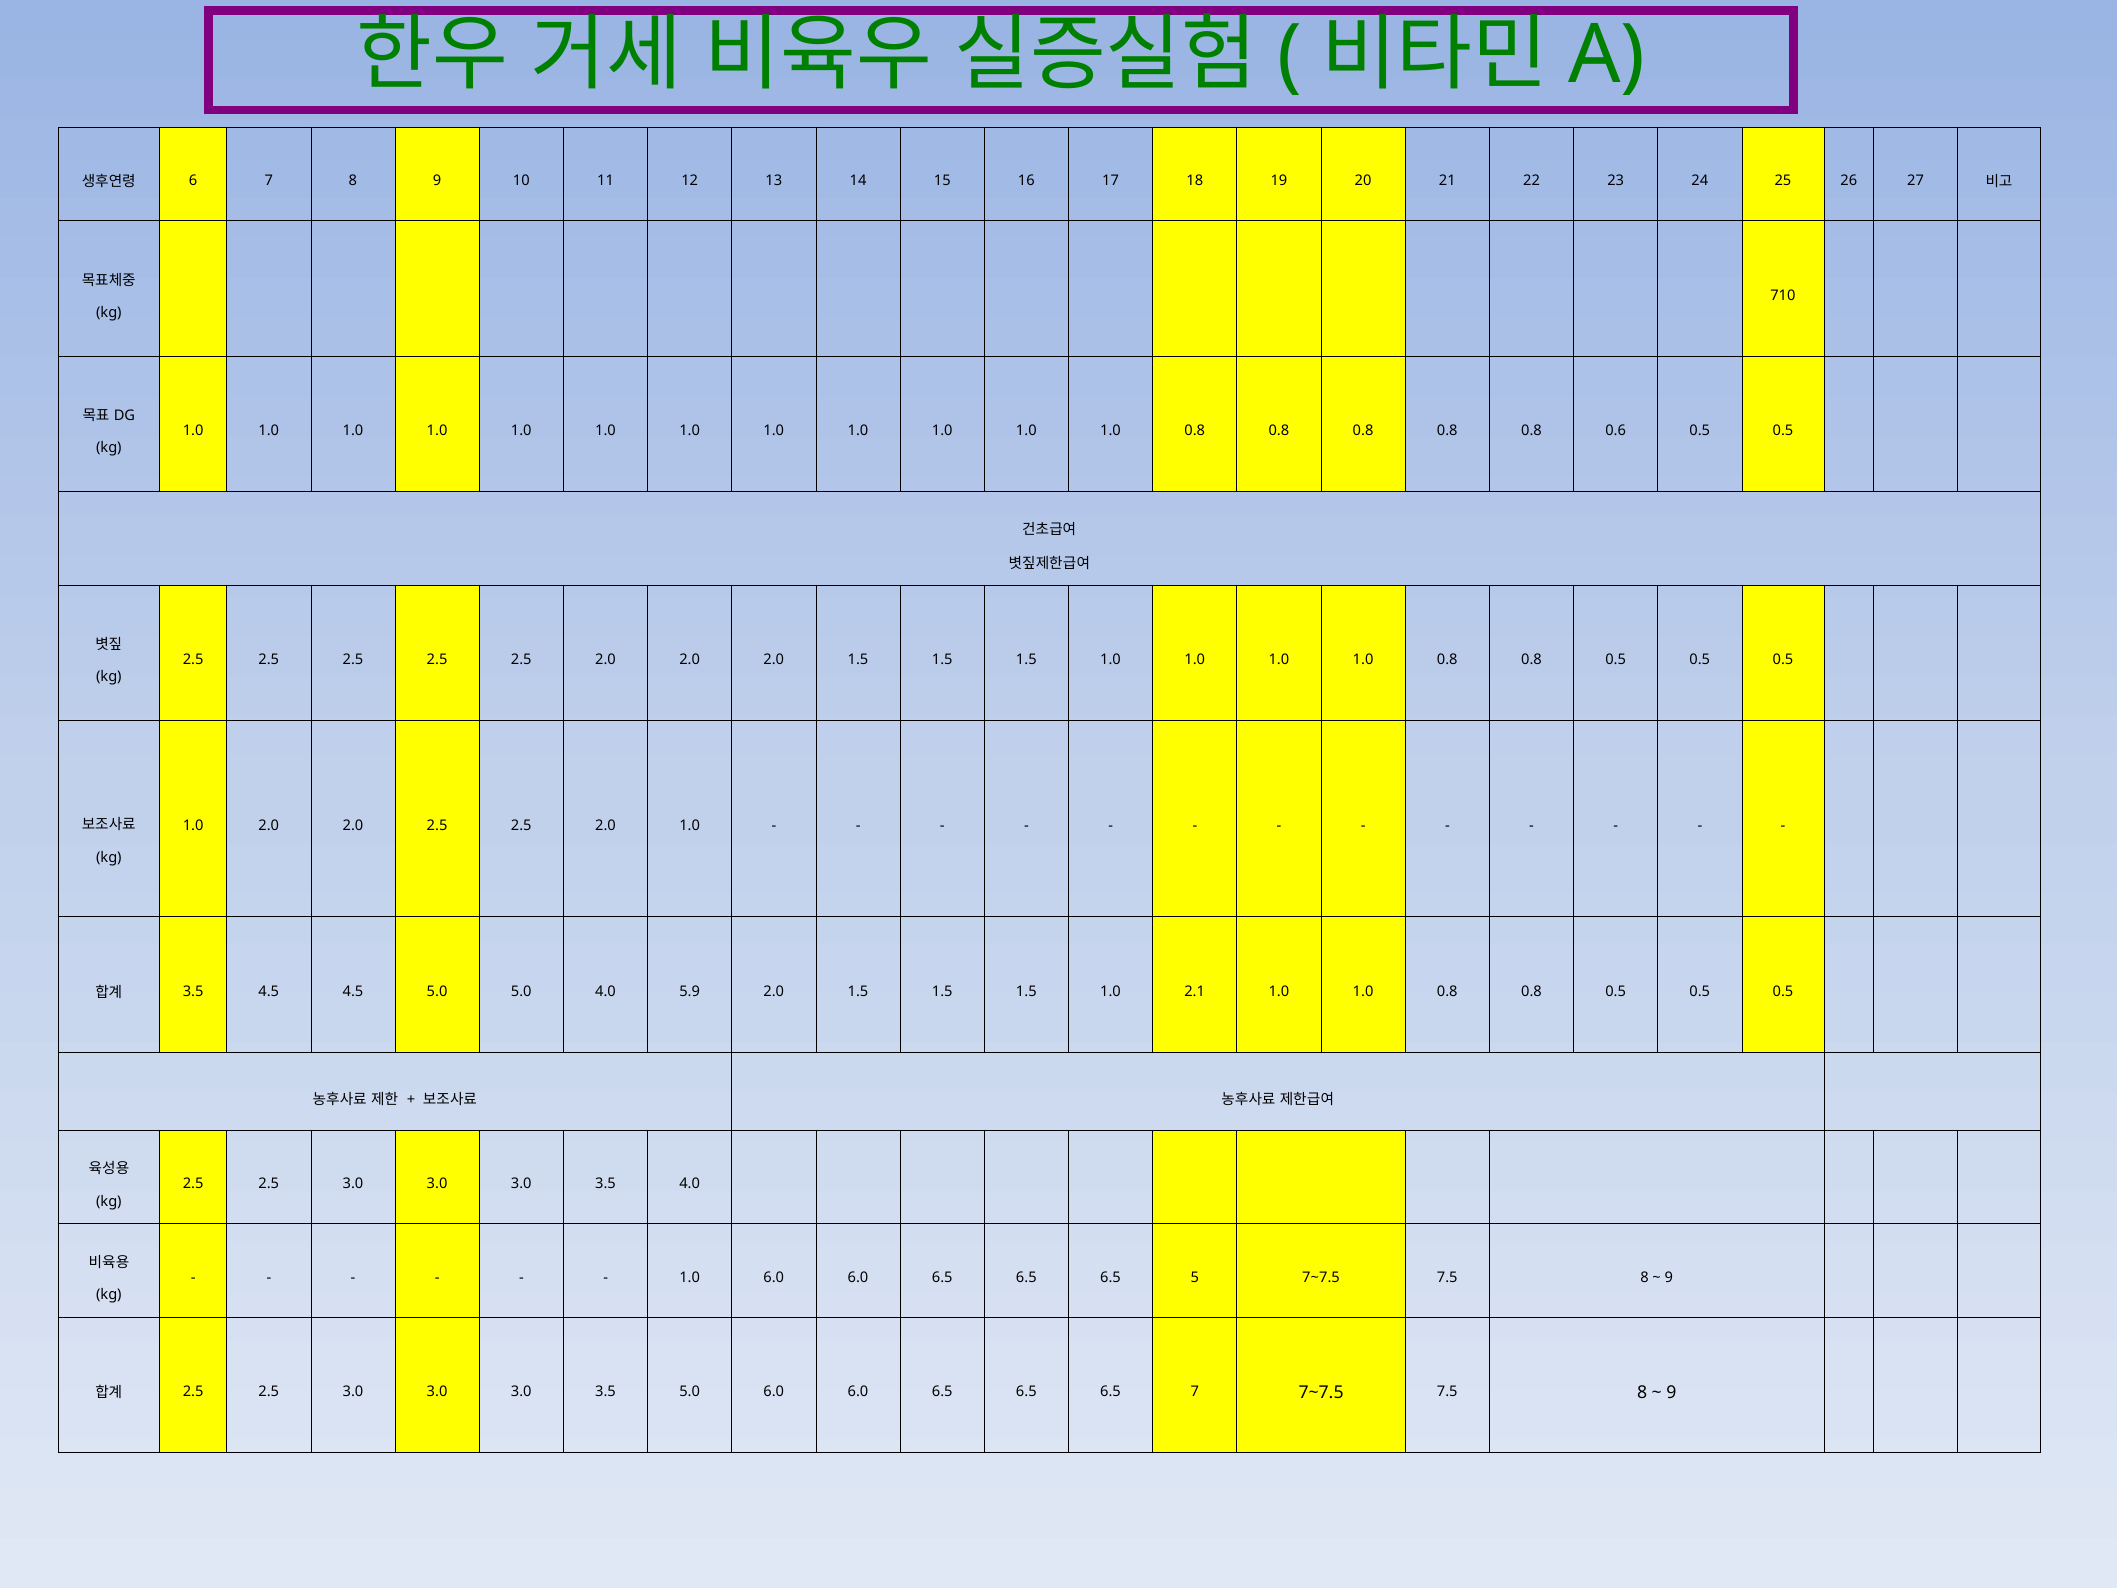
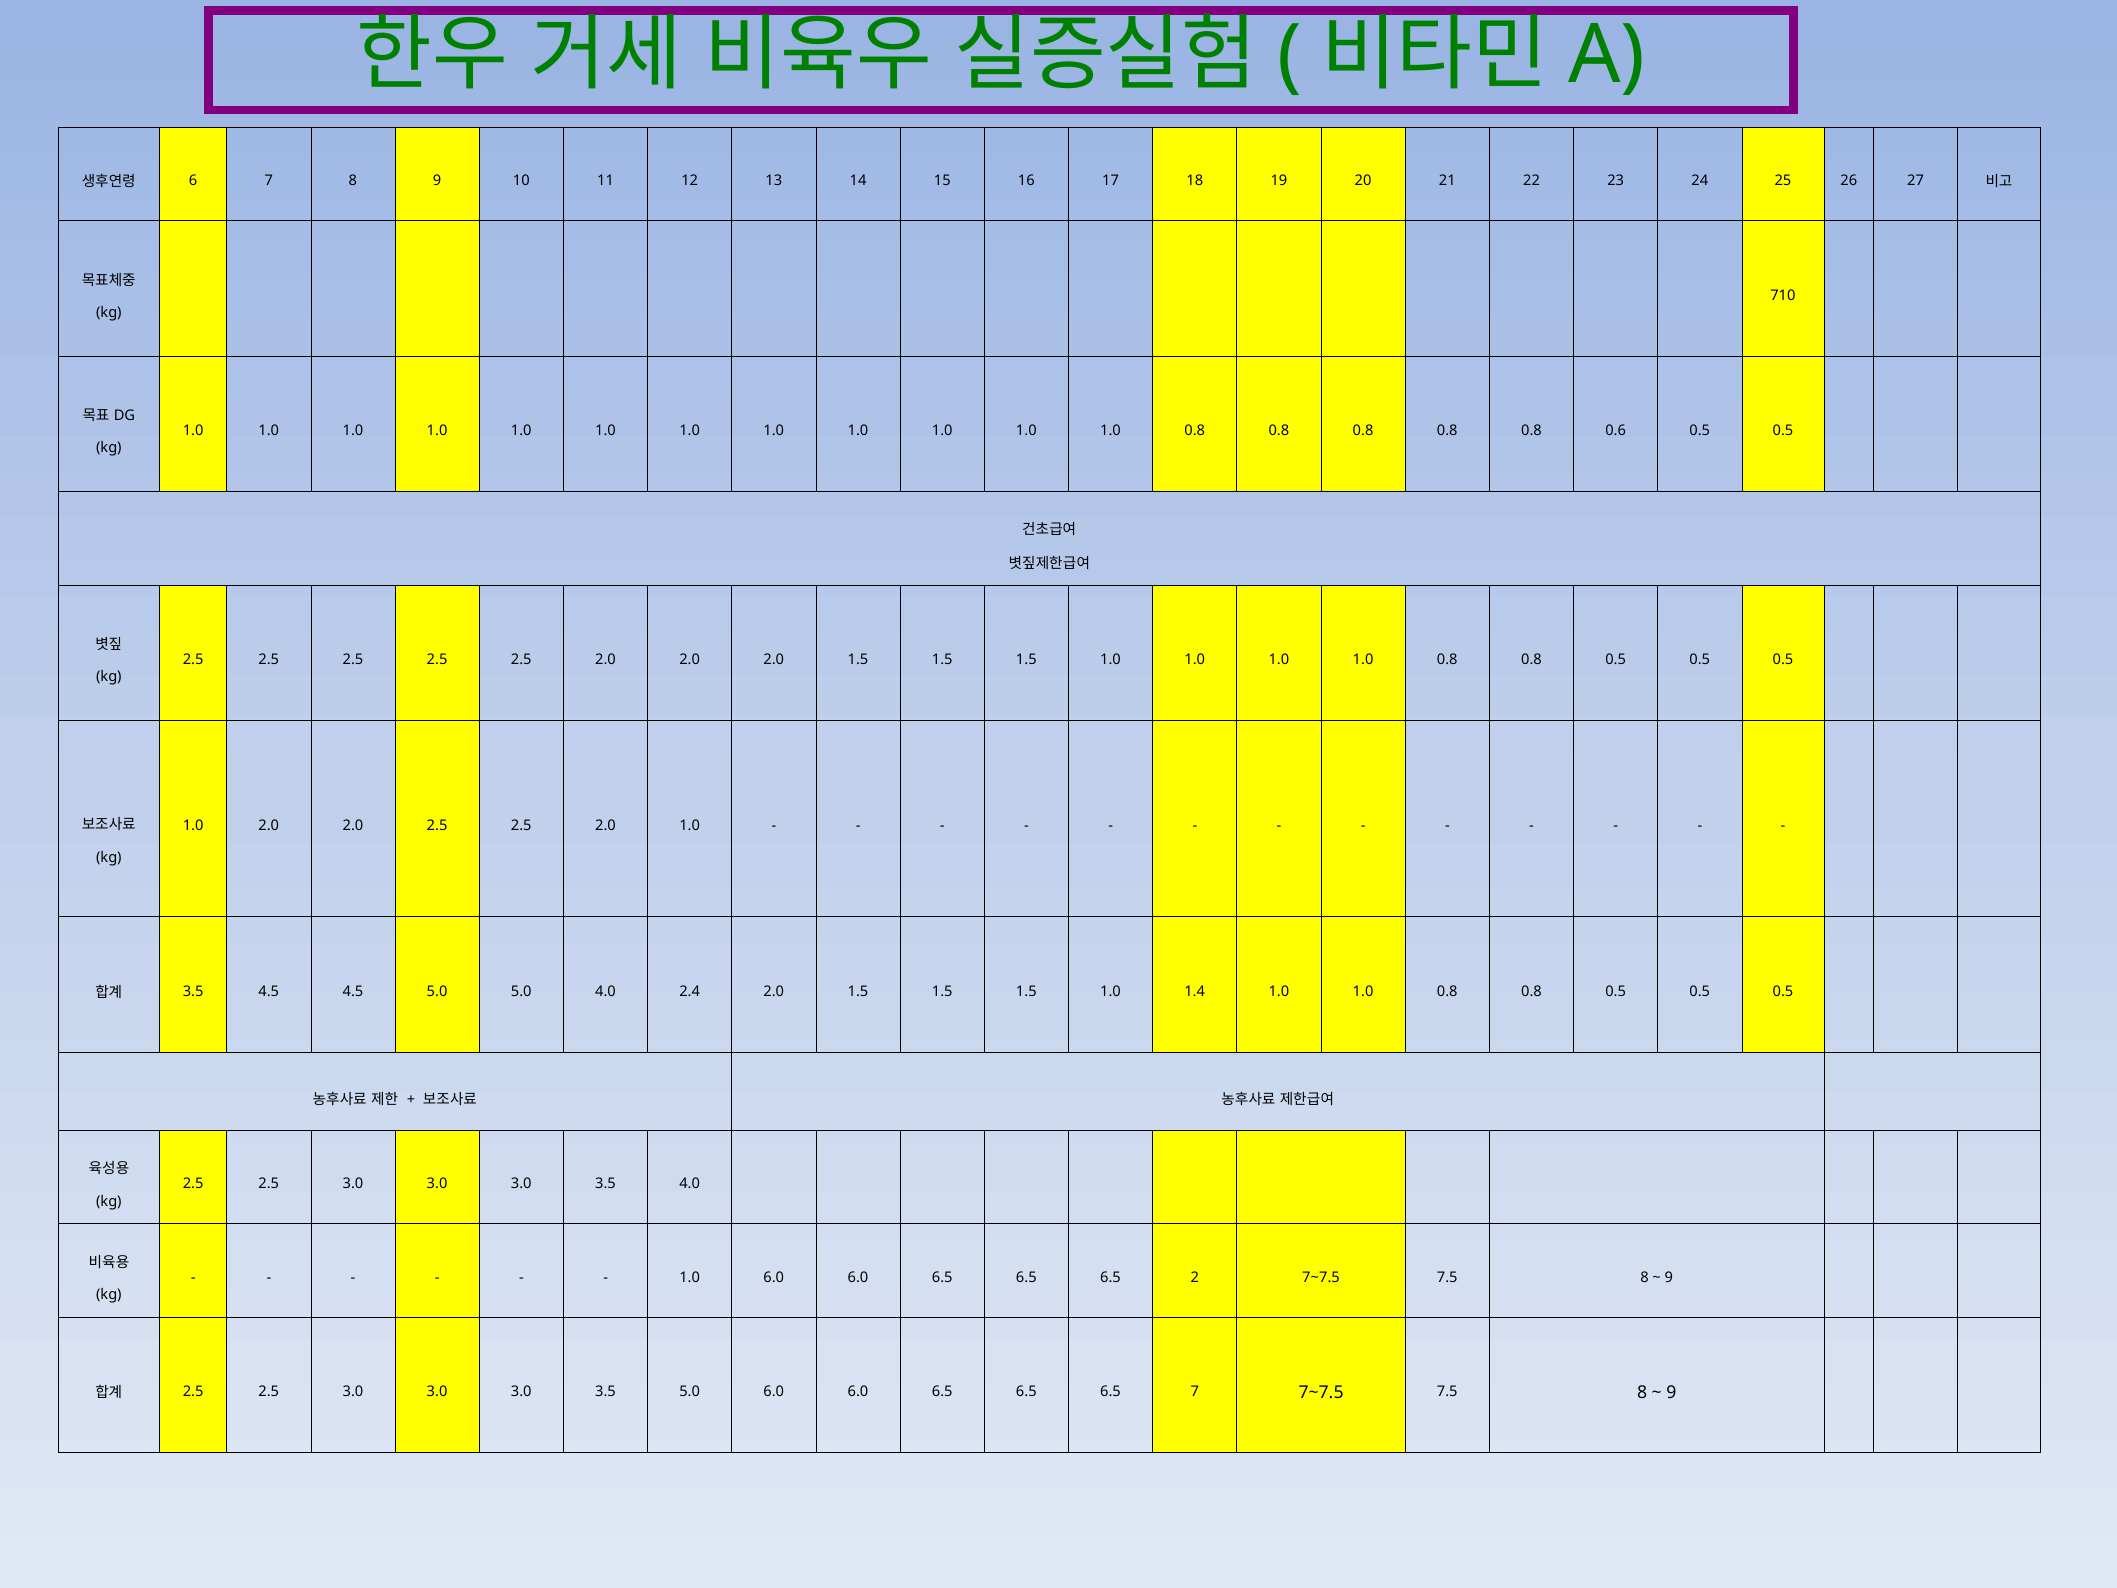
5.9: 5.9 -> 2.4
2.1: 2.1 -> 1.4
5: 5 -> 2
